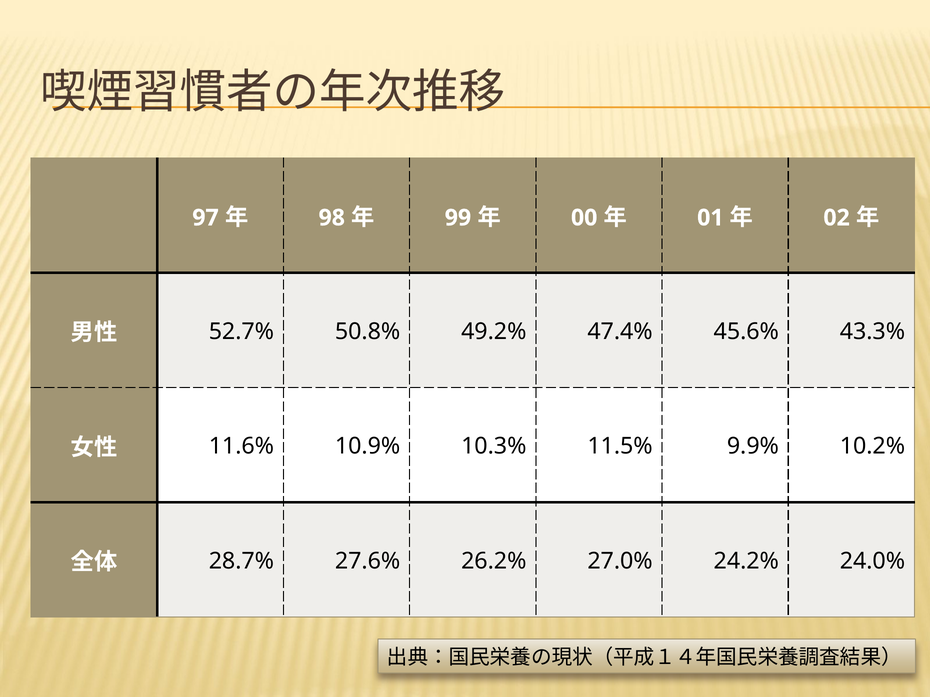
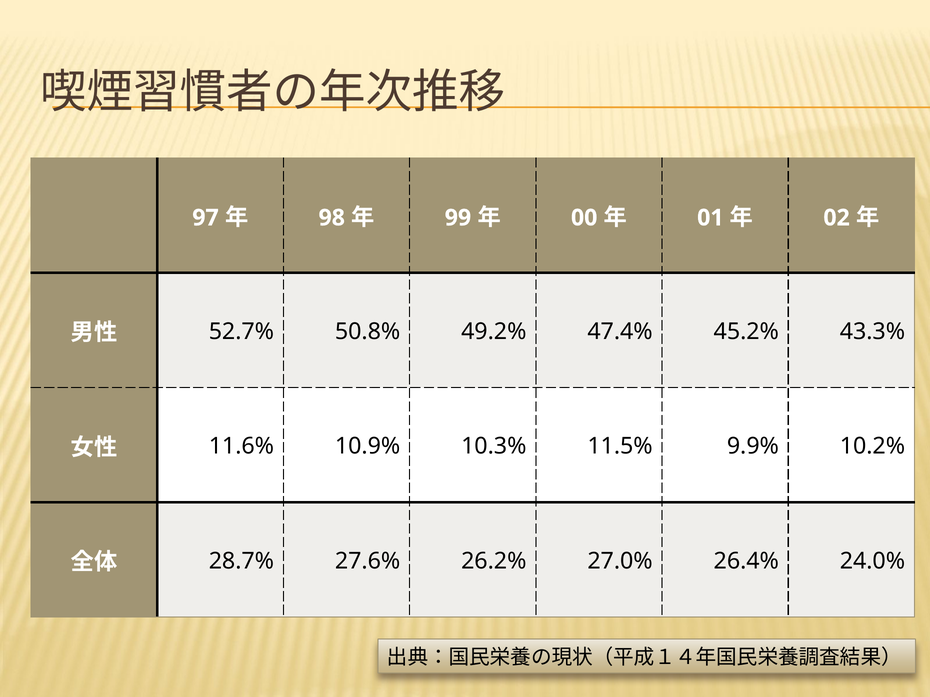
45.6%: 45.6% -> 45.2%
24.2%: 24.2% -> 26.4%
